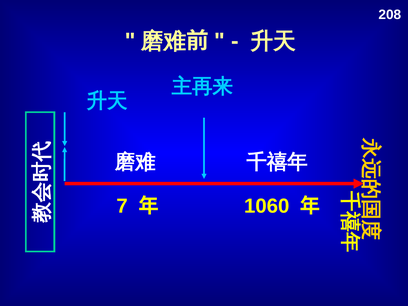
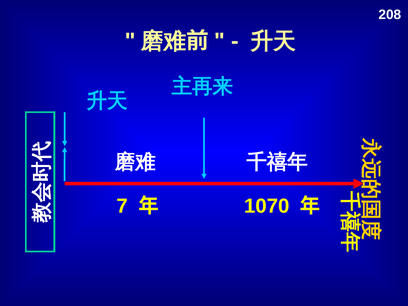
1060: 1060 -> 1070
